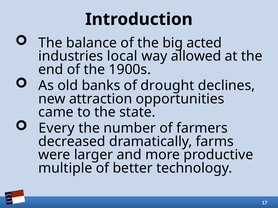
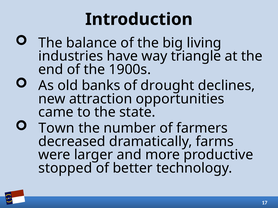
acted: acted -> living
local: local -> have
allowed: allowed -> triangle
Every: Every -> Town
multiple: multiple -> stopped
